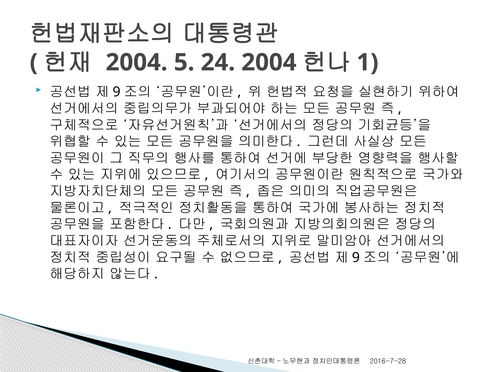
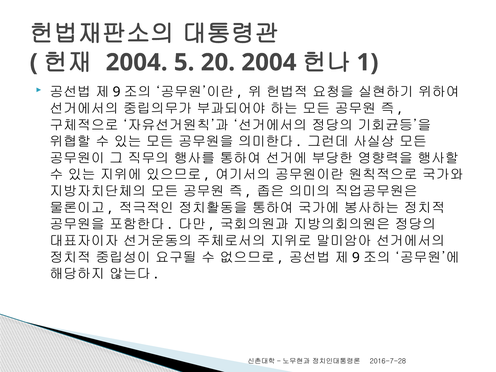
24: 24 -> 20
